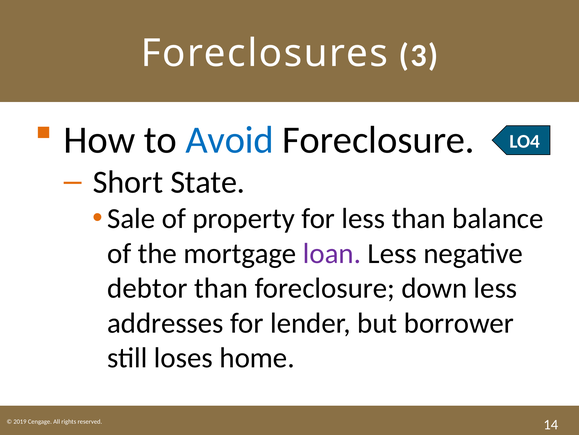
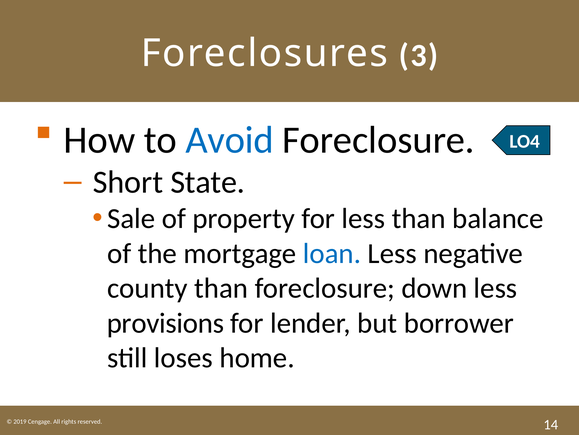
loan colour: purple -> blue
debtor: debtor -> county
addresses: addresses -> provisions
